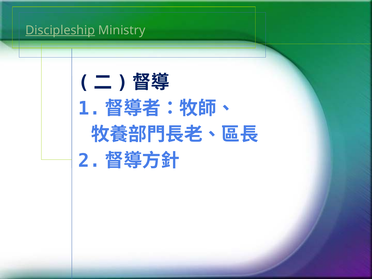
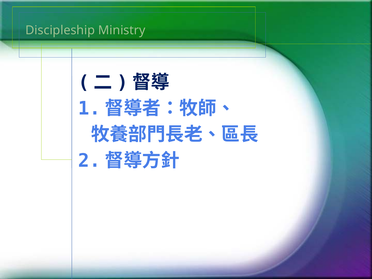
Discipleship underline: present -> none
